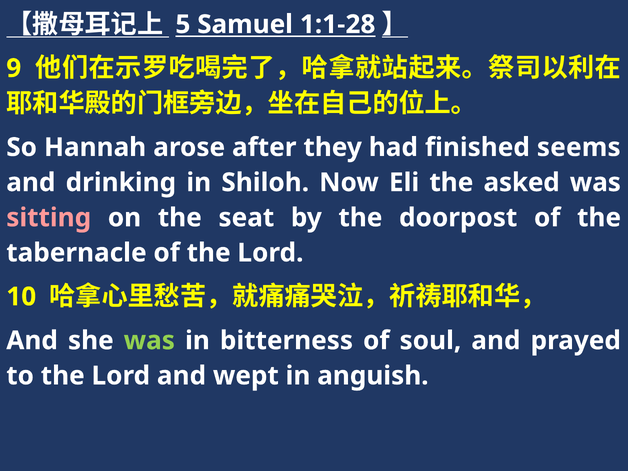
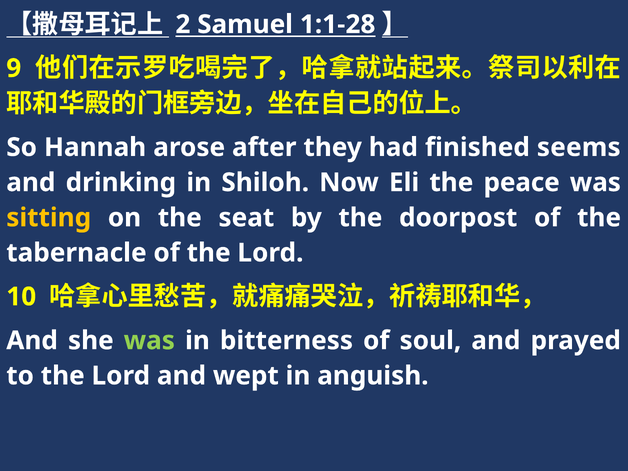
5: 5 -> 2
asked: asked -> peace
sitting colour: pink -> yellow
